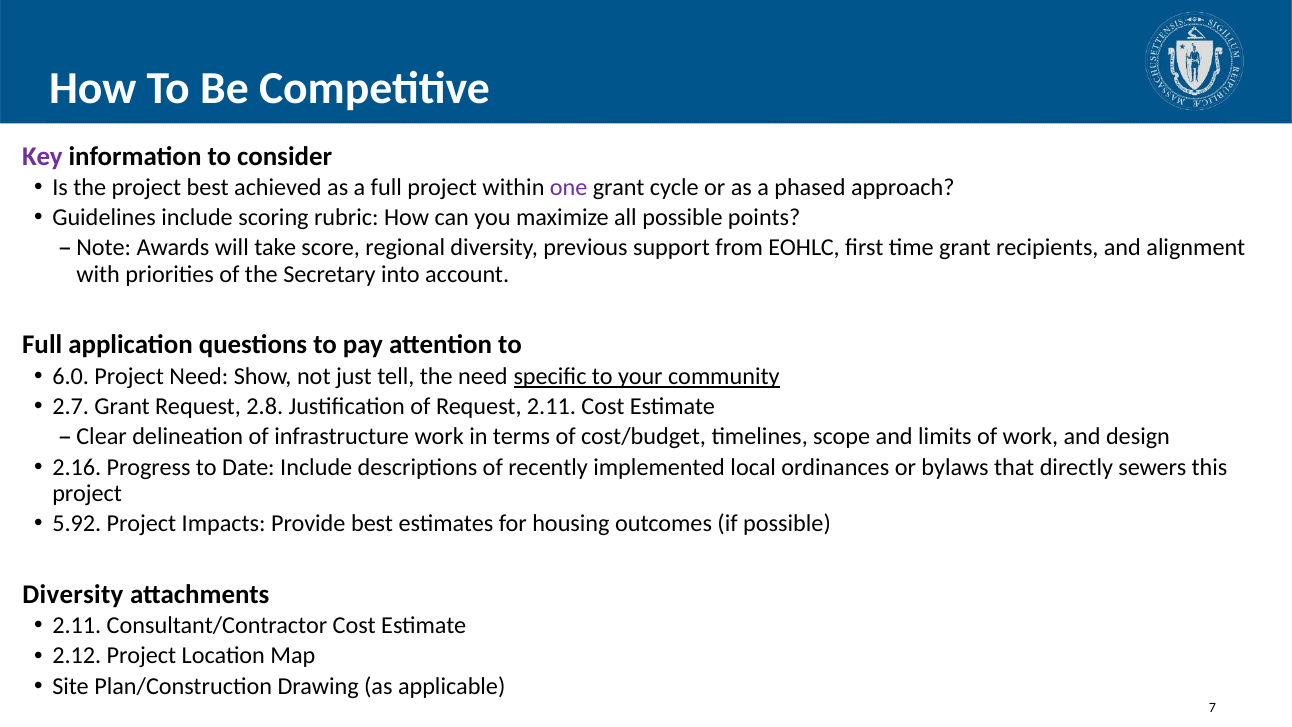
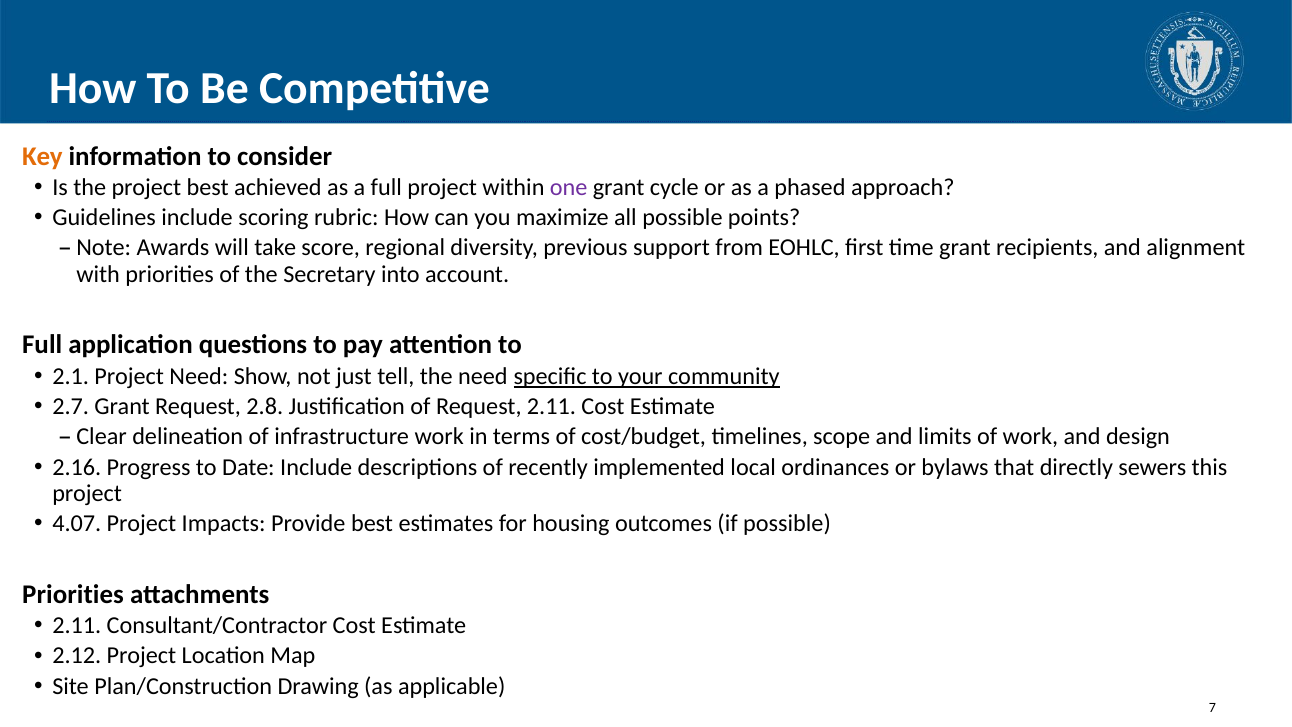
Key colour: purple -> orange
6.0: 6.0 -> 2.1
5.92: 5.92 -> 4.07
Diversity at (73, 594): Diversity -> Priorities
